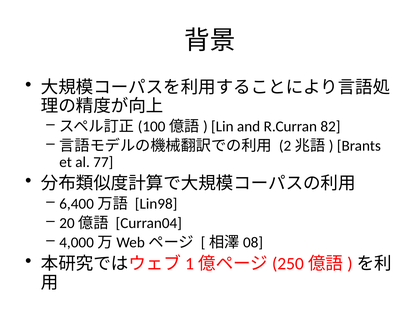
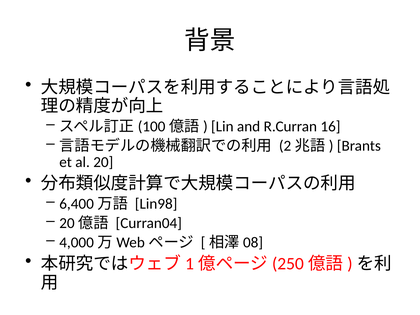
82: 82 -> 16
77: 77 -> 20
